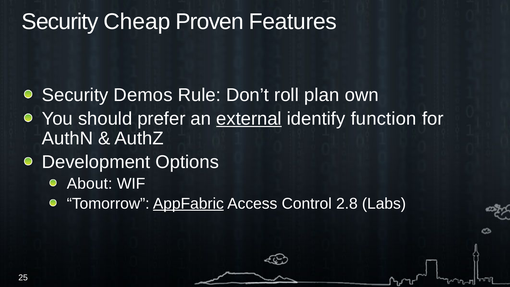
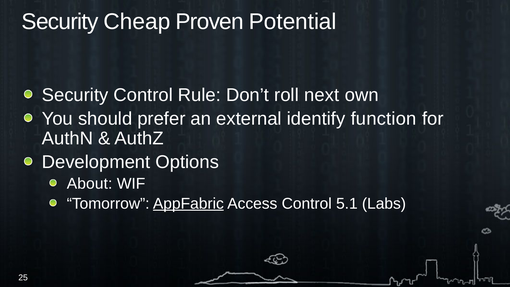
Features: Features -> Potential
Security Demos: Demos -> Control
plan: plan -> next
external underline: present -> none
2.8: 2.8 -> 5.1
